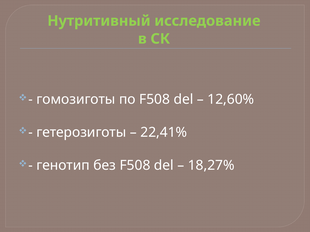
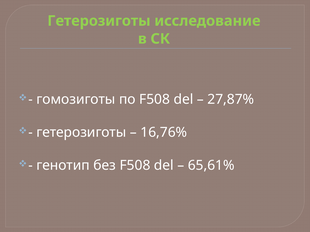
Нутритивный at (99, 21): Нутритивный -> Гетерозиготы
12,60%: 12,60% -> 27,87%
22,41%: 22,41% -> 16,76%
18,27%: 18,27% -> 65,61%
